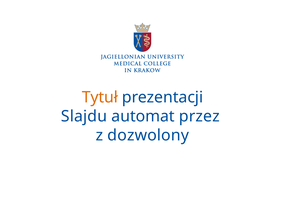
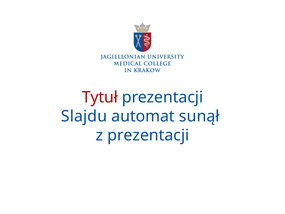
Tytuł colour: orange -> red
przez: przez -> sunął
z dozwolony: dozwolony -> prezentacji
